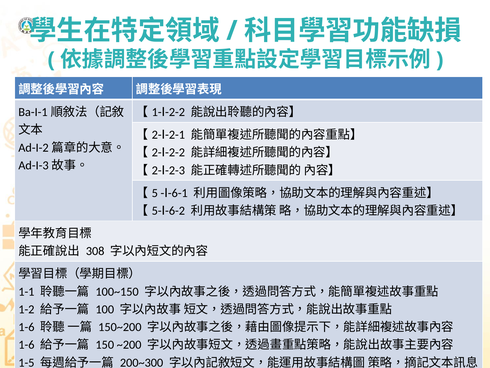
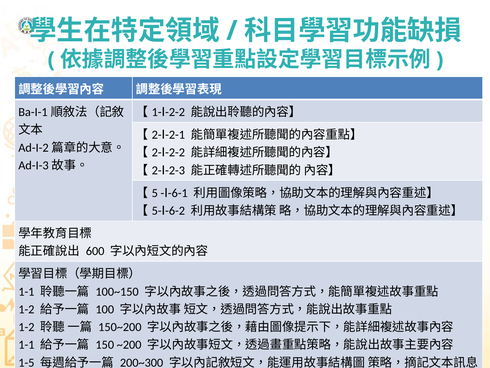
308: 308 -> 600
1-6 at (26, 327): 1-6 -> 1-2
1-6 at (26, 344): 1-6 -> 1-1
